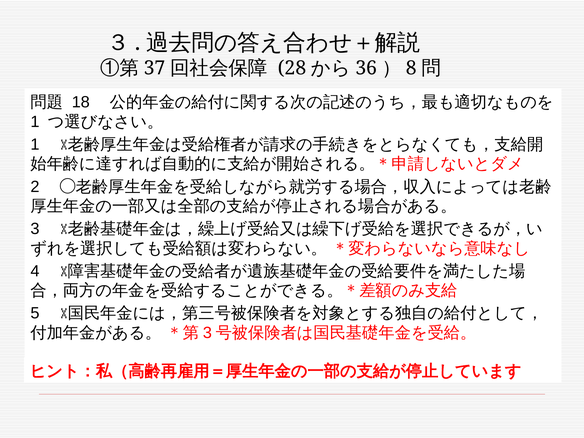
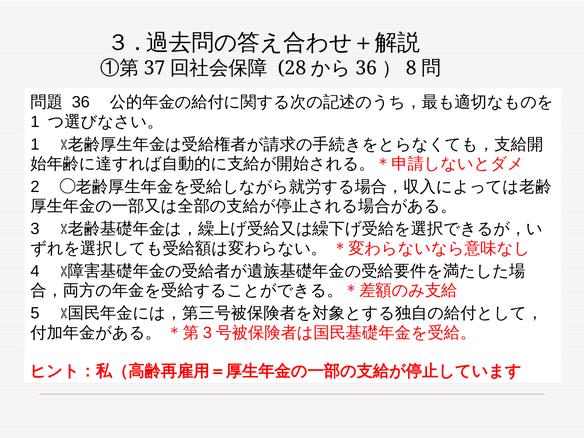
18 at (81, 102): 18 -> 36
